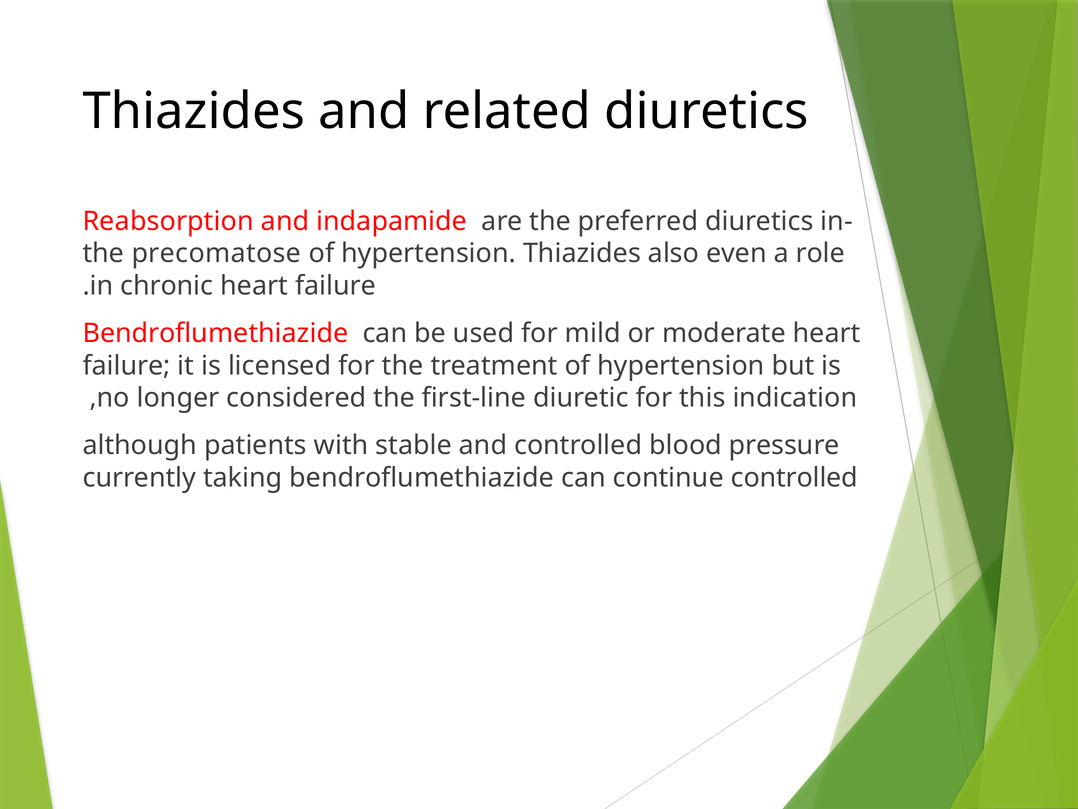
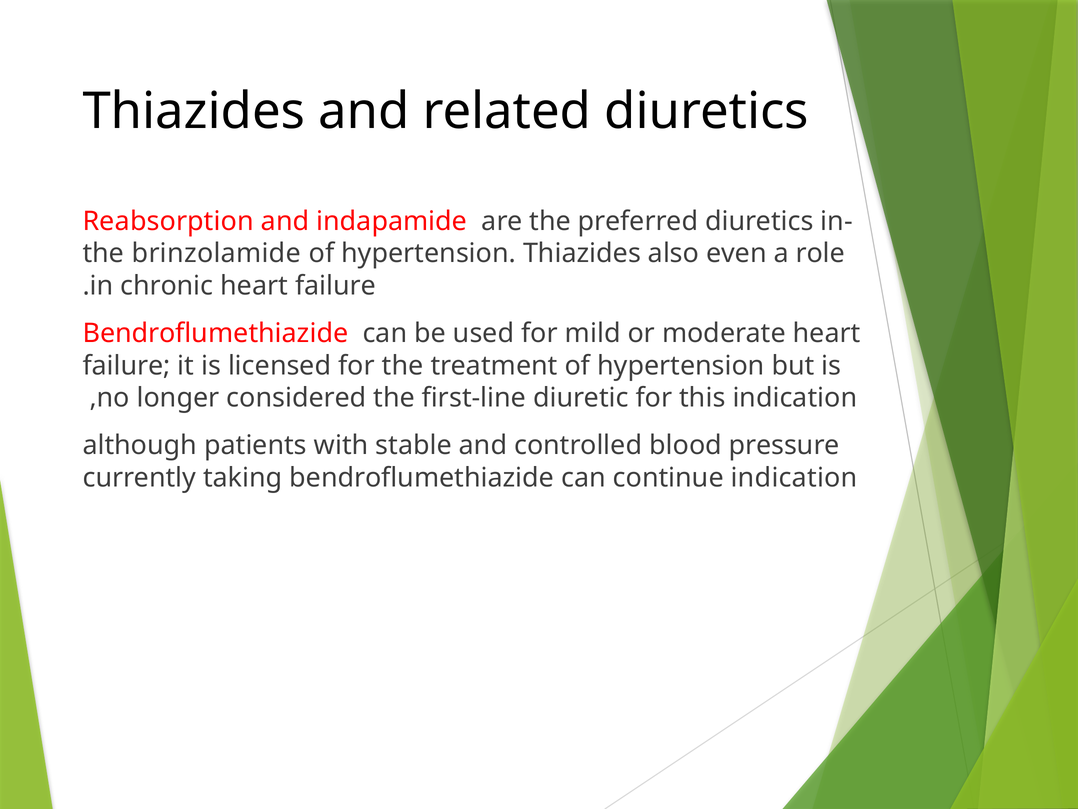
precomatose: precomatose -> brinzolamide
continue controlled: controlled -> indication
